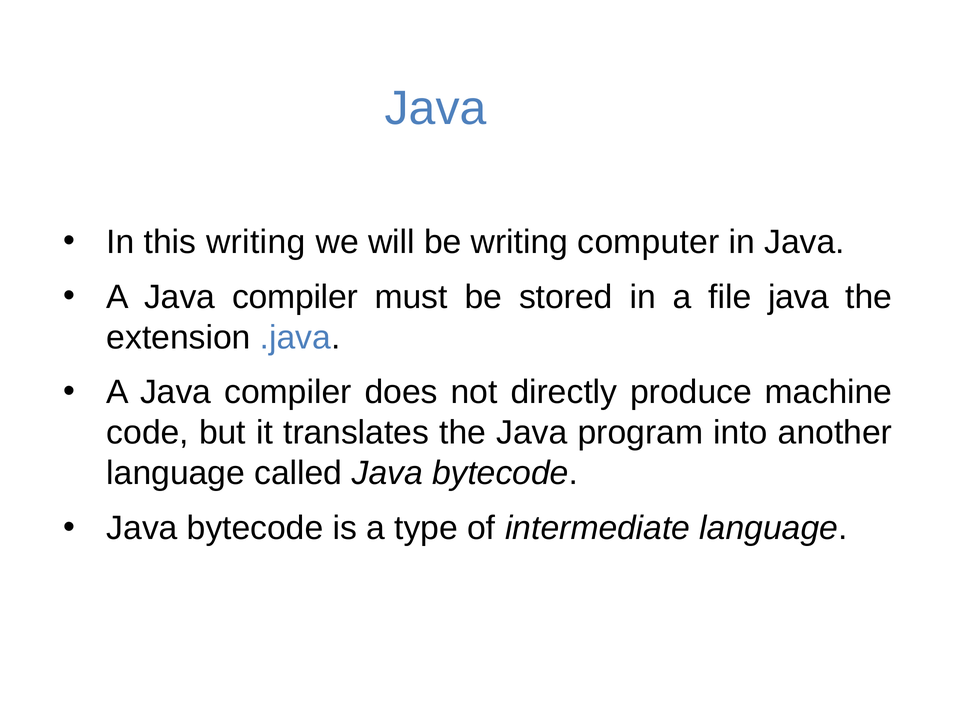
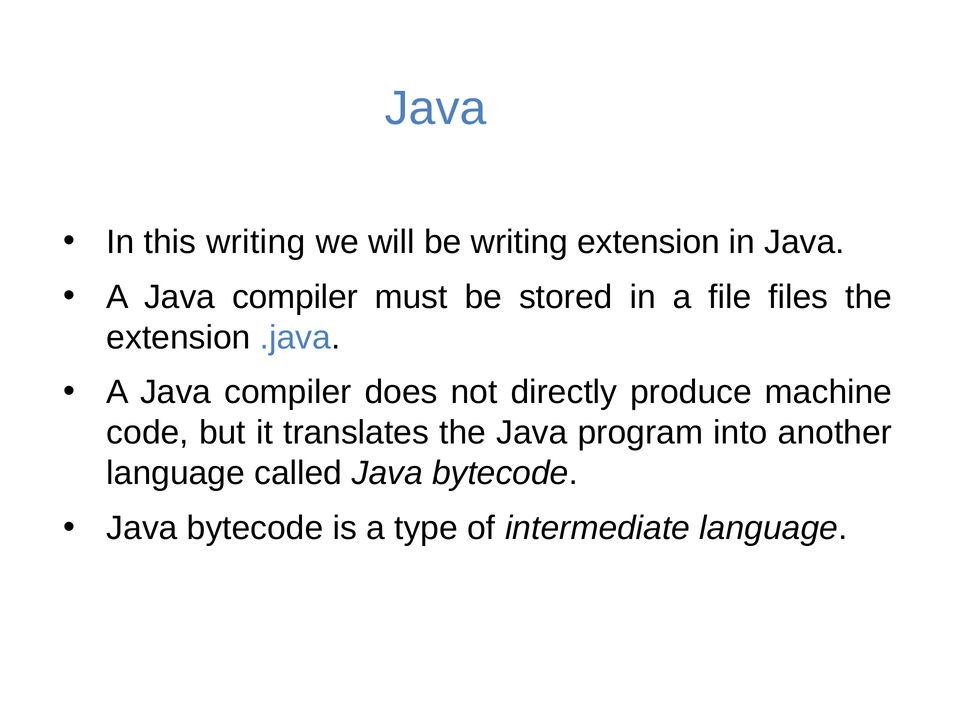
writing computer: computer -> extension
file java: java -> files
